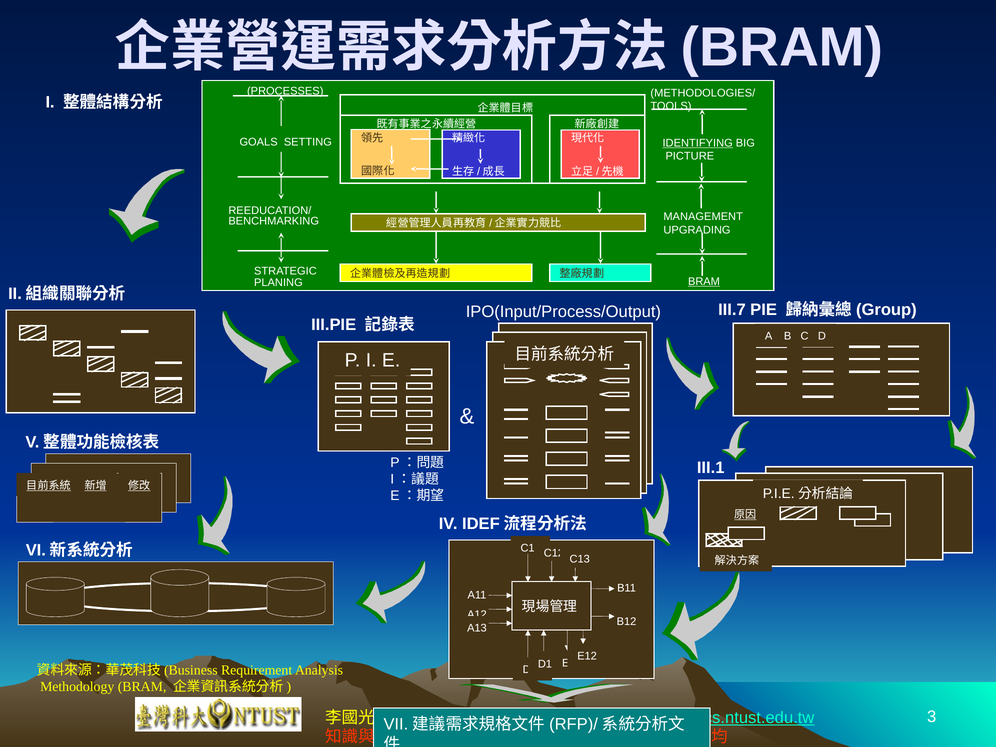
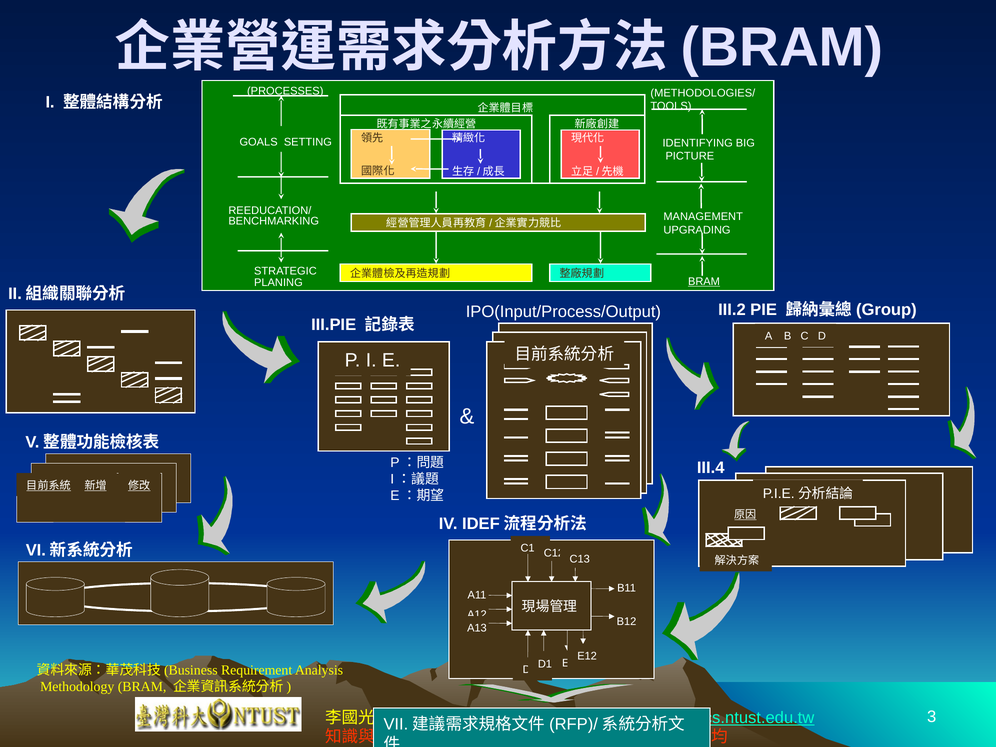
IDENTIFYING underline: present -> none
III.7: III.7 -> III.2
III.1: III.1 -> III.4
